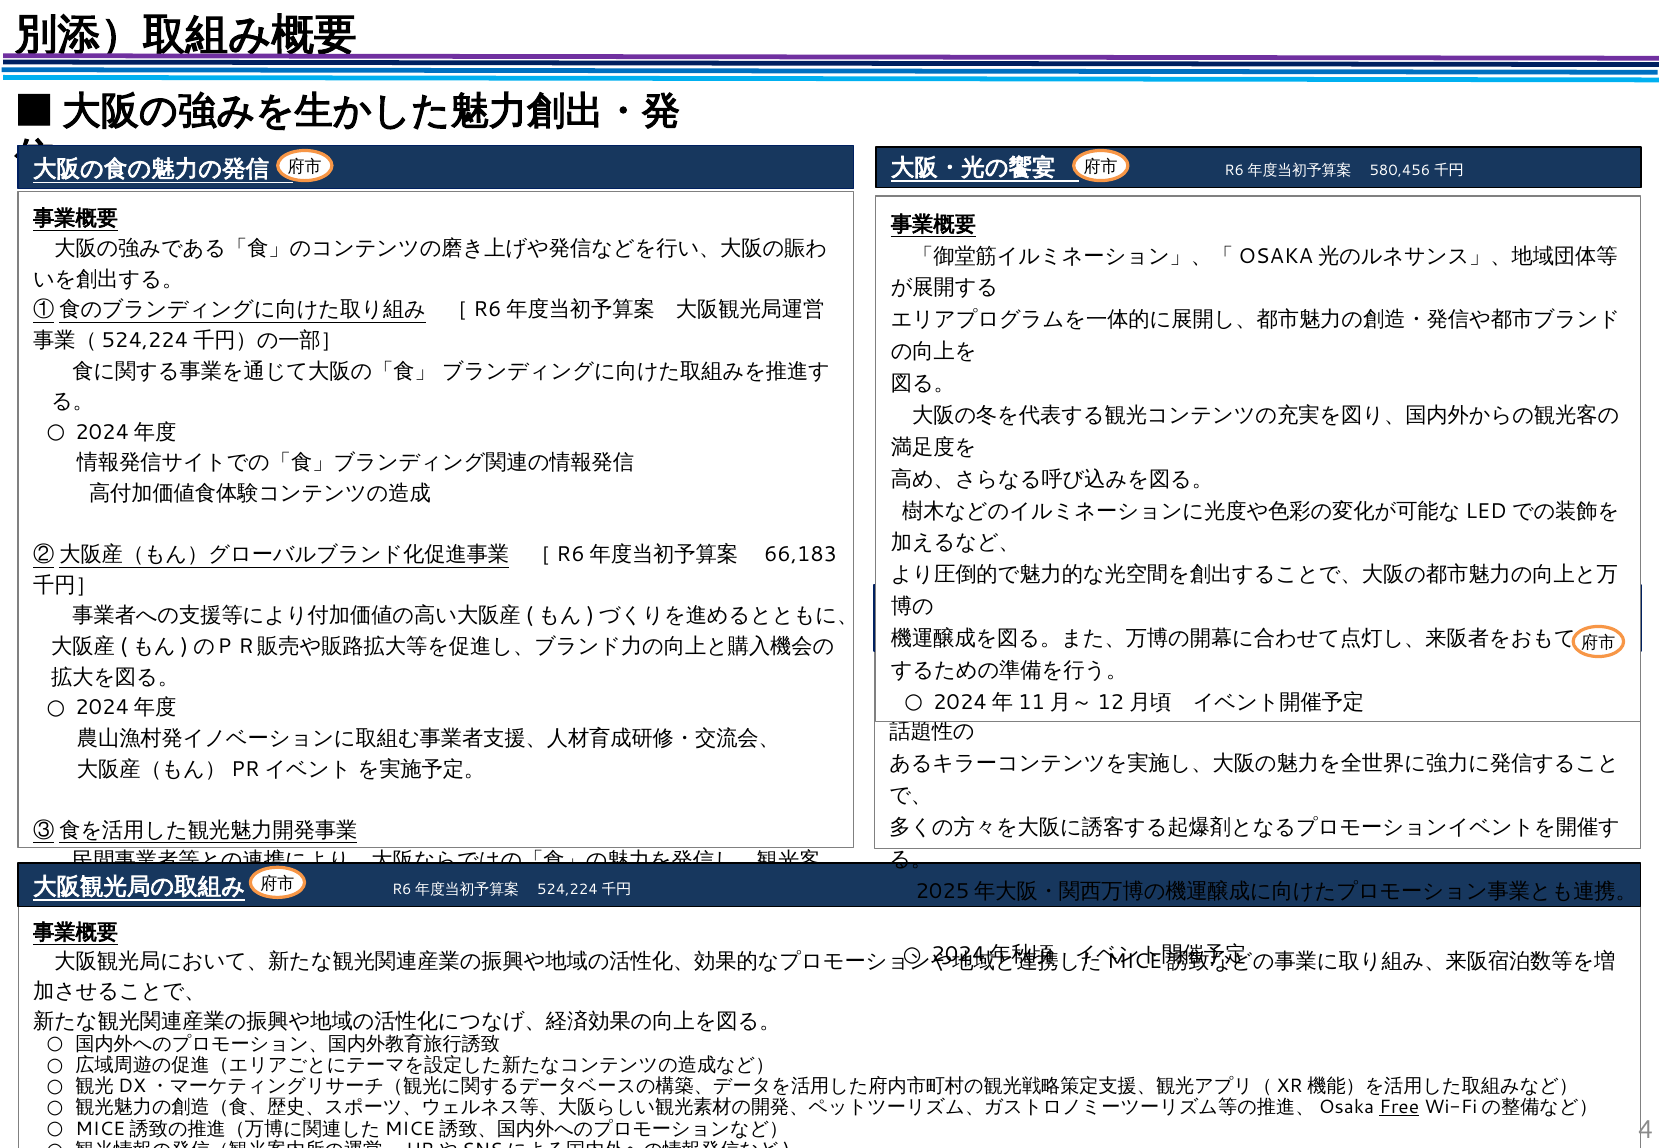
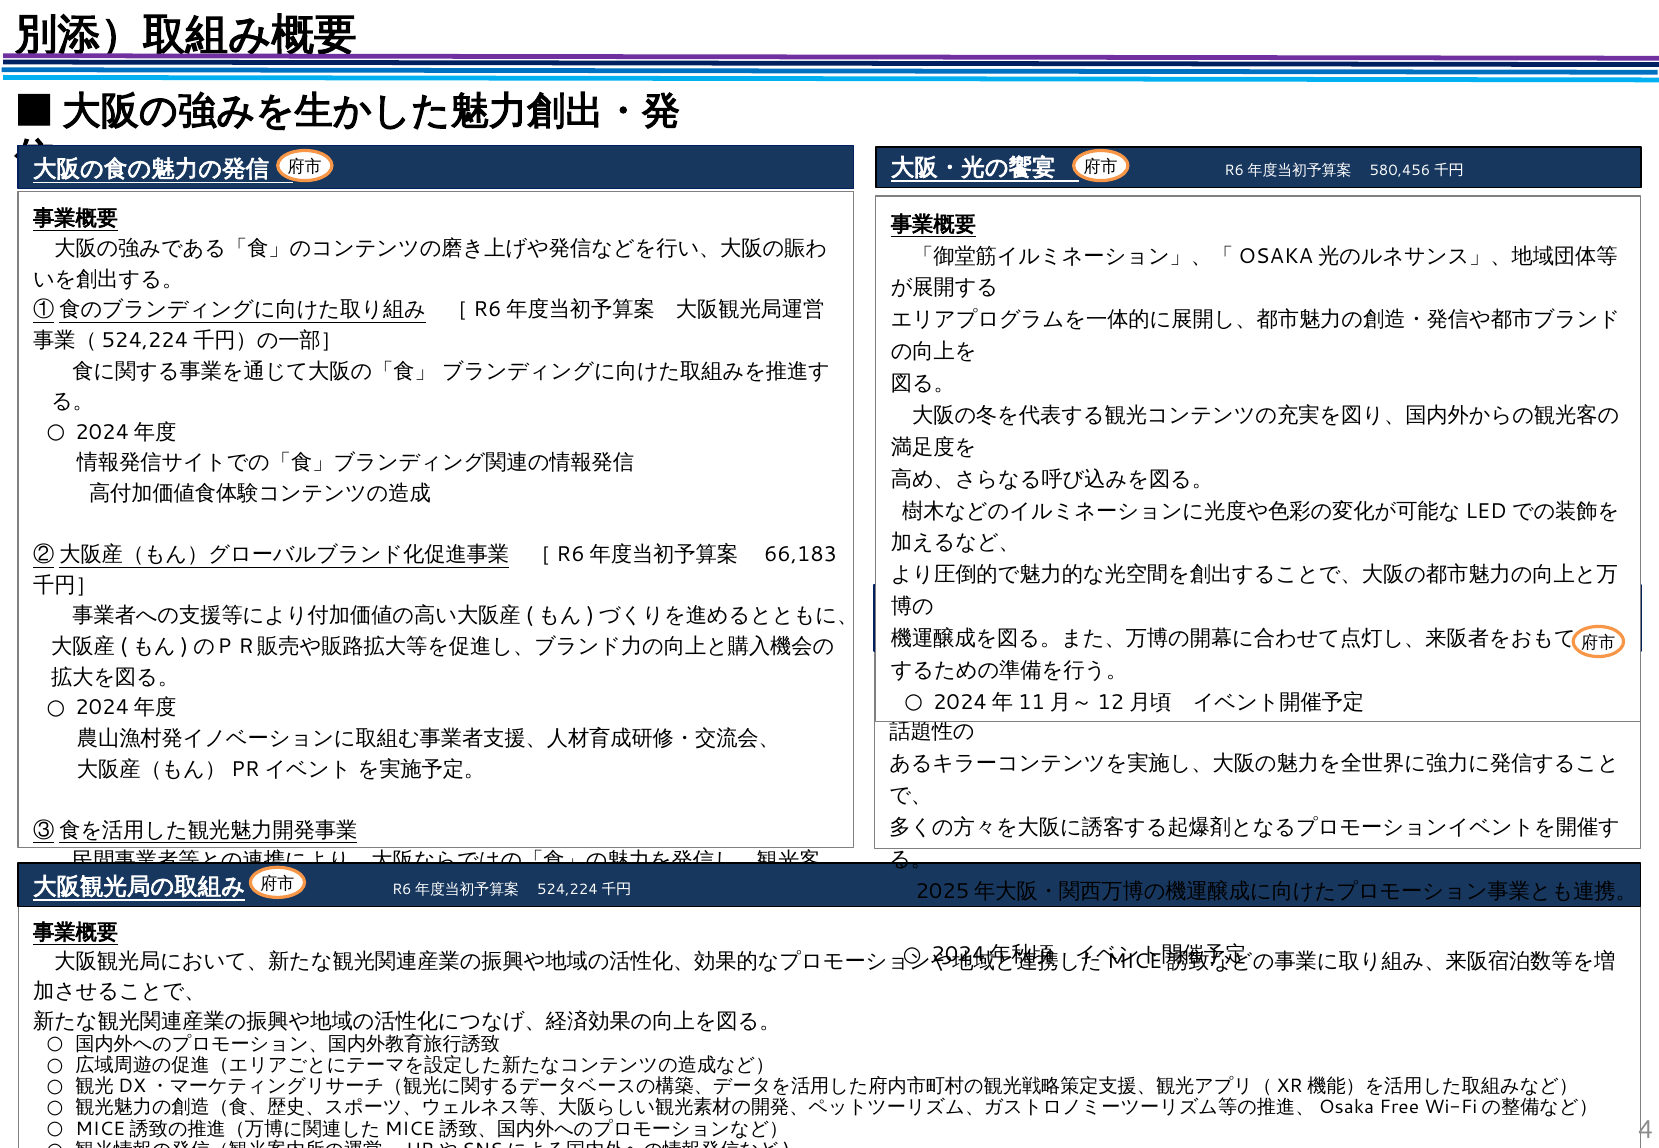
Free underline: present -> none
